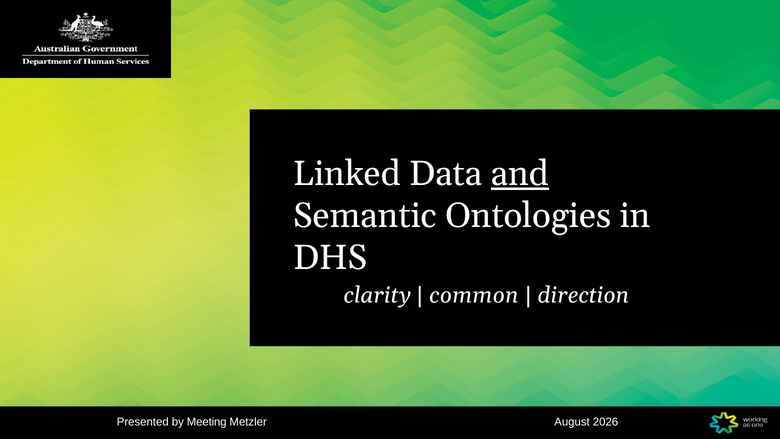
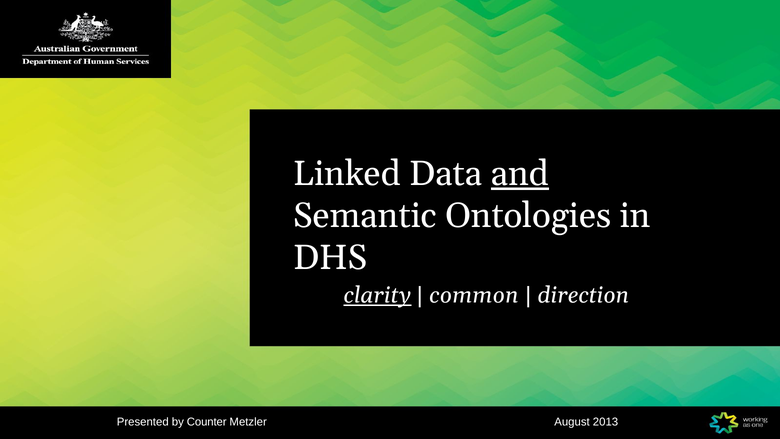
clarity underline: none -> present
Meeting: Meeting -> Counter
2026: 2026 -> 2013
